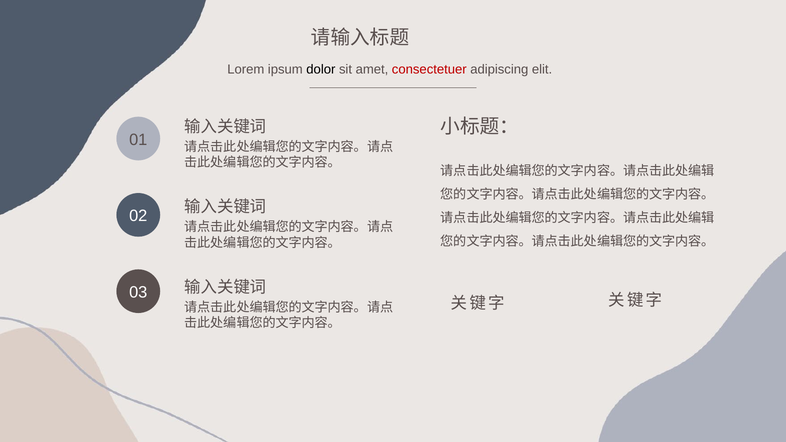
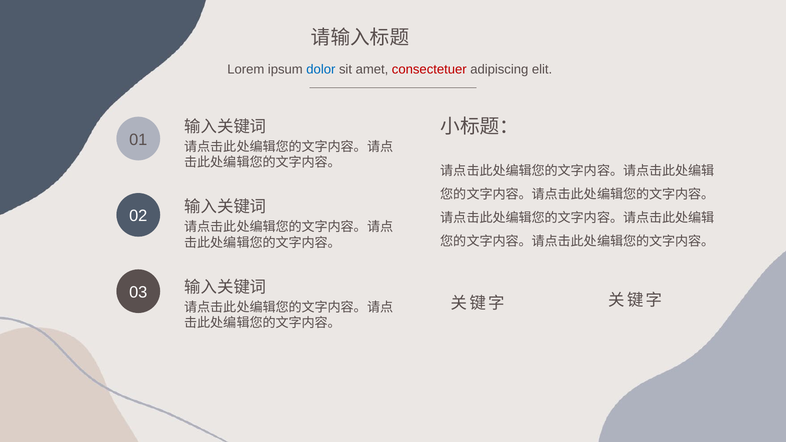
dolor colour: black -> blue
